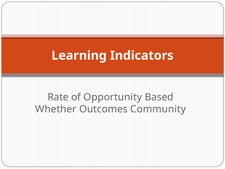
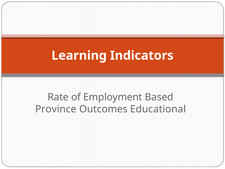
Opportunity: Opportunity -> Employment
Whether: Whether -> Province
Community: Community -> Educational
